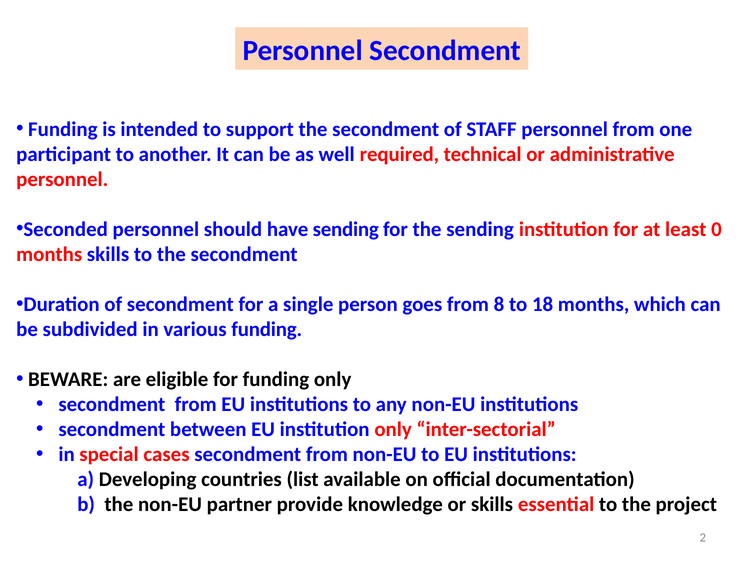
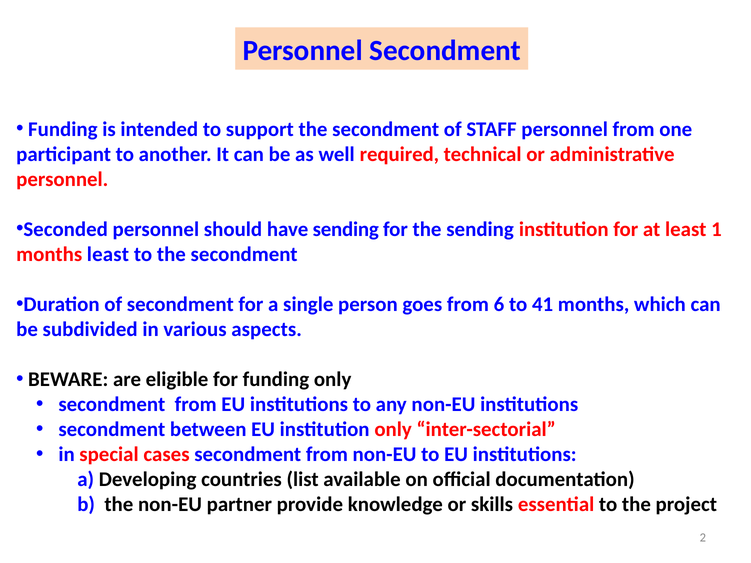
0: 0 -> 1
months skills: skills -> least
8: 8 -> 6
18: 18 -> 41
various funding: funding -> aspects
